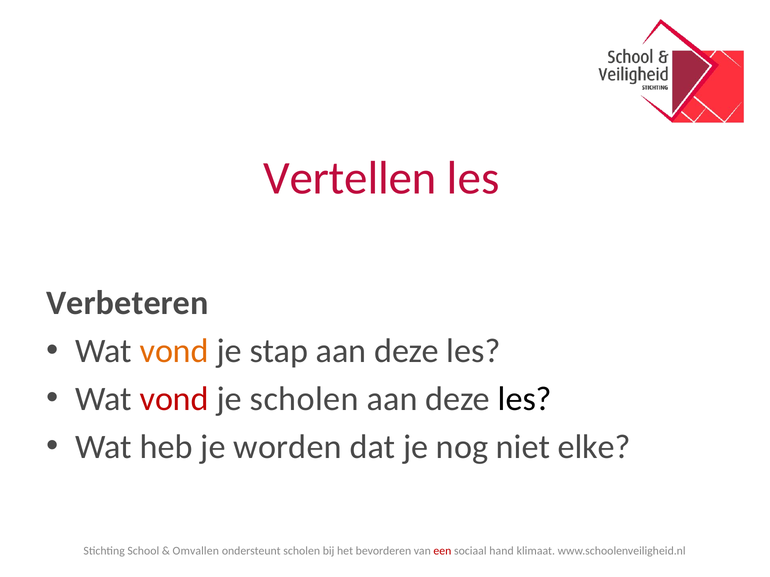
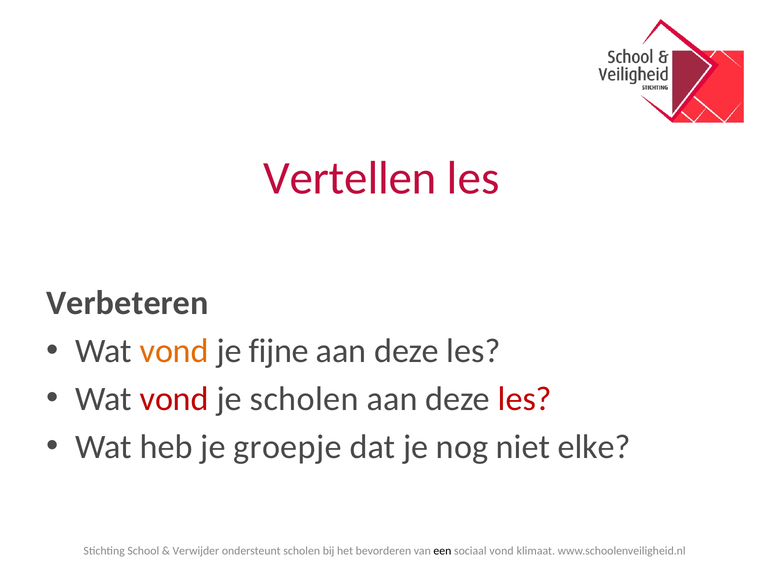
stap: stap -> fijne
les at (525, 399) colour: black -> red
worden: worden -> groepje
Omvallen: Omvallen -> Verwijder
een colour: red -> black
sociaal hand: hand -> vond
